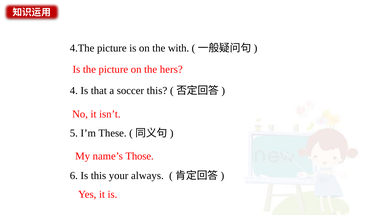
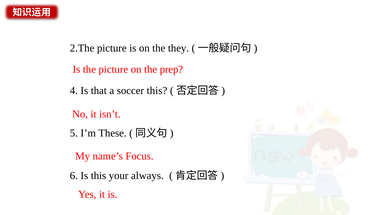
4.The: 4.The -> 2.The
with: with -> they
hers: hers -> prep
Those: Those -> Focus
